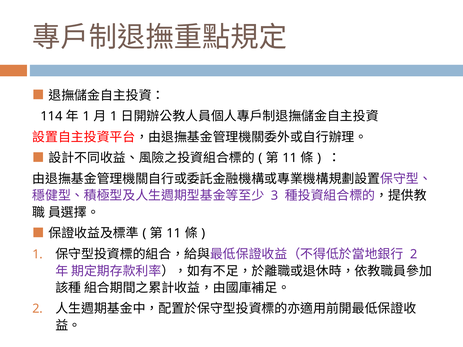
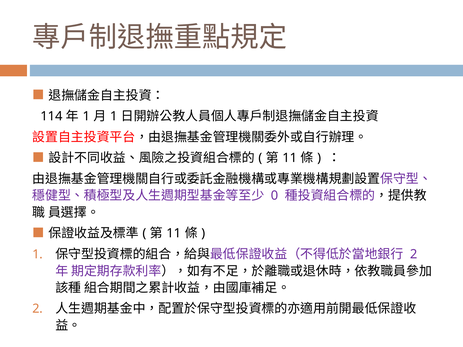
3: 3 -> 0
